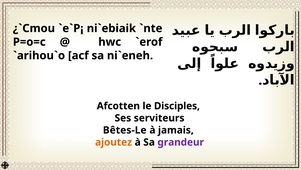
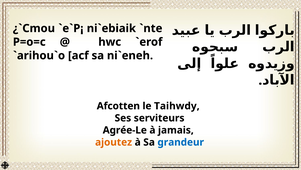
Disciples: Disciples -> Taihwdy
Bêtes-Le: Bêtes-Le -> Agrée-Le
grandeur colour: purple -> blue
